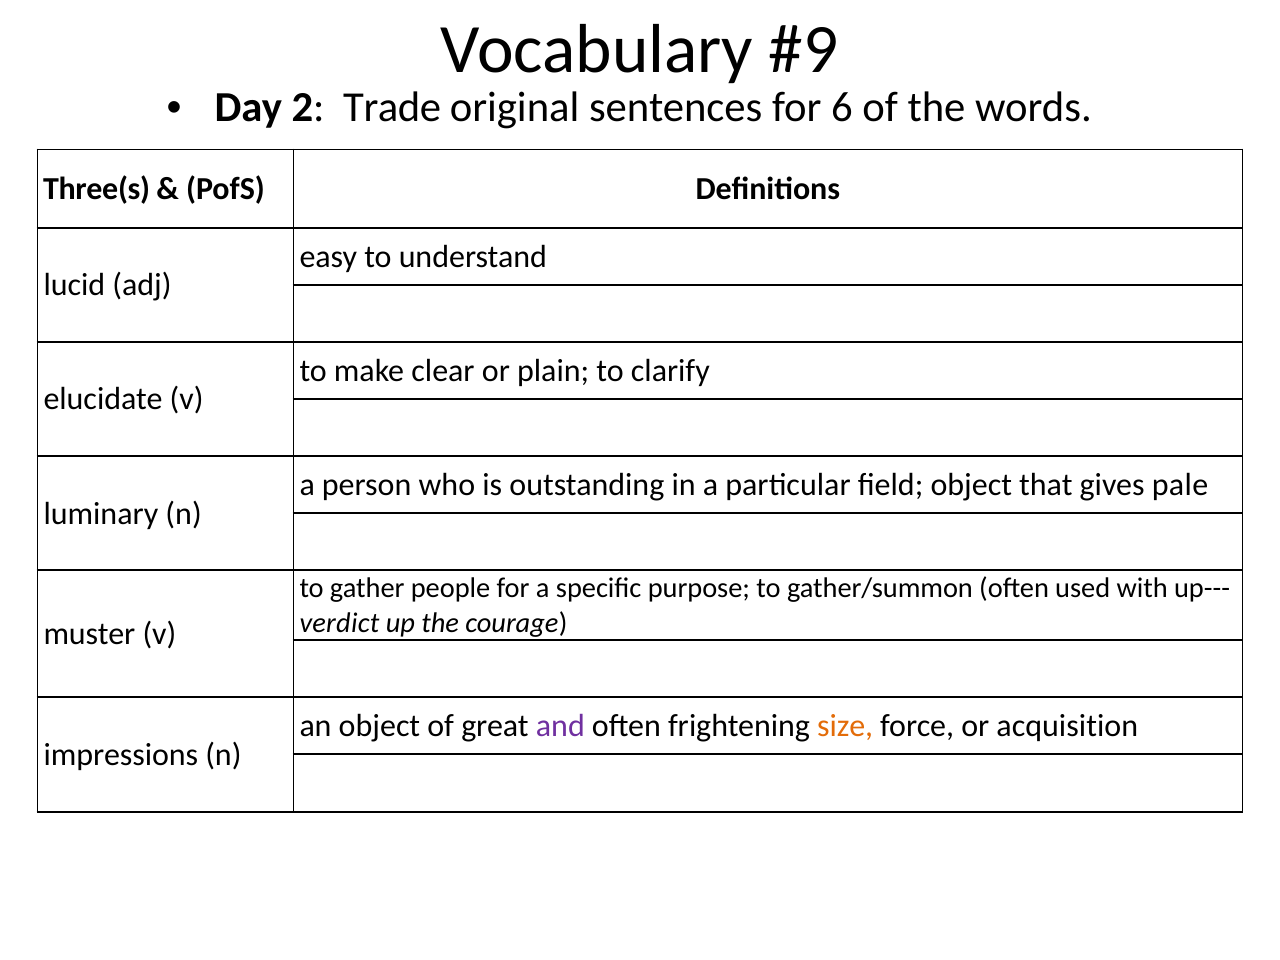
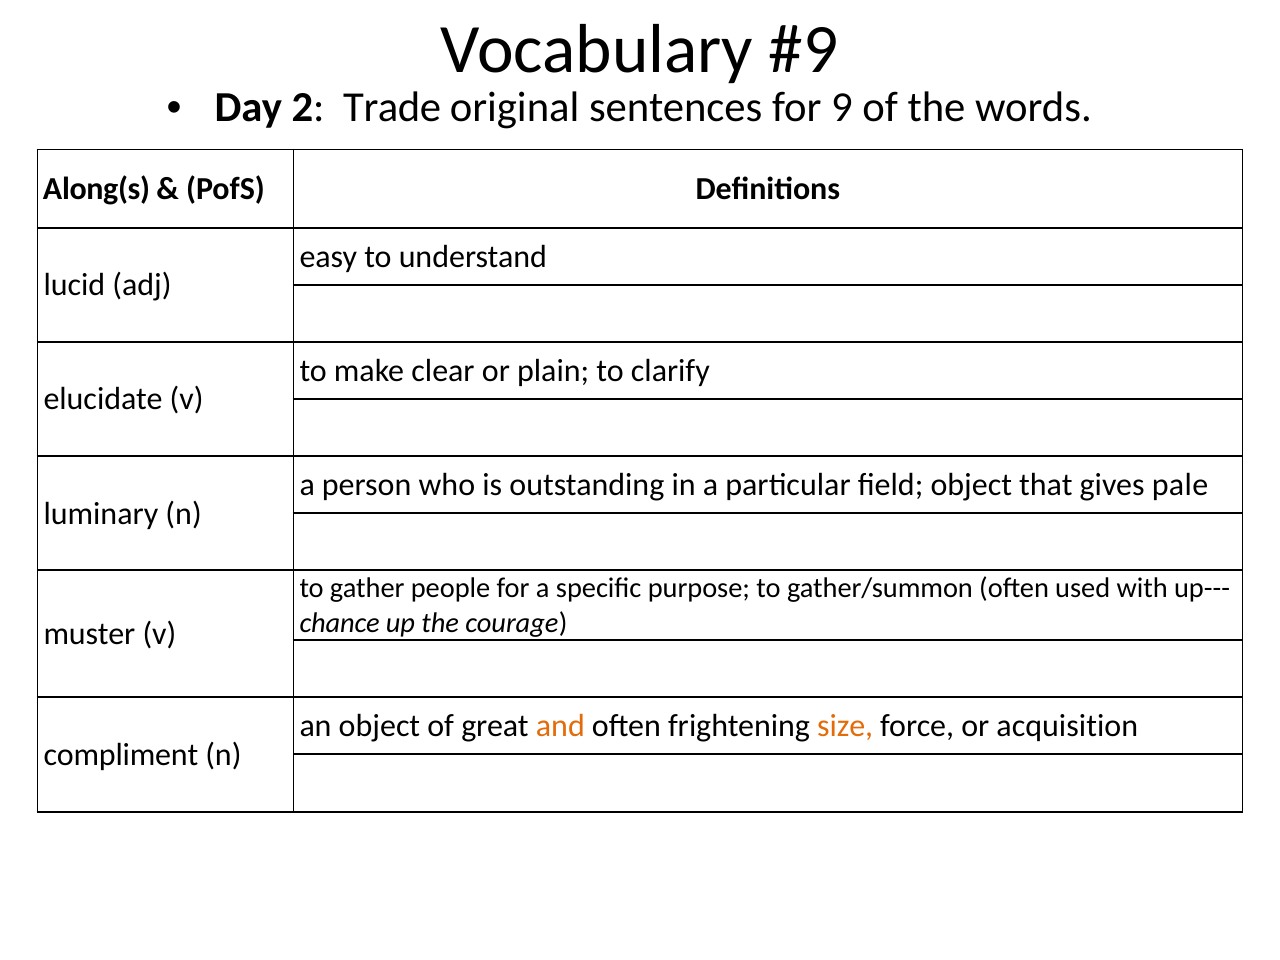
6: 6 -> 9
Three(s: Three(s -> Along(s
verdict: verdict -> chance
and colour: purple -> orange
impressions: impressions -> compliment
